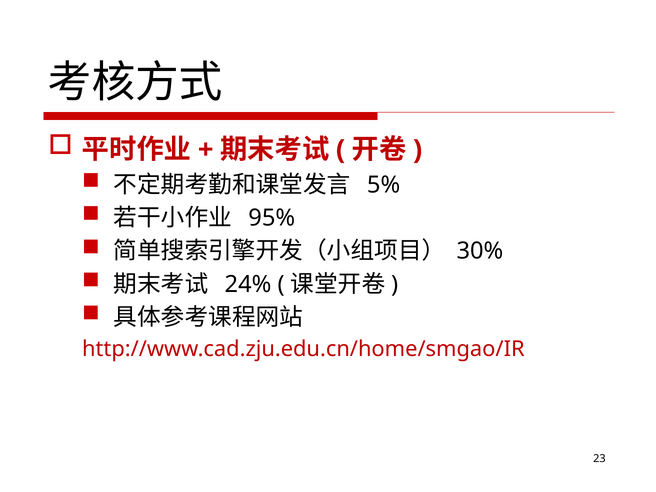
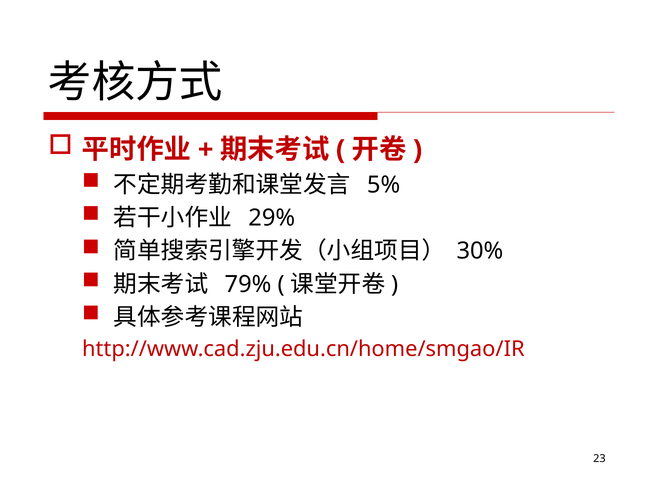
95%: 95% -> 29%
24%: 24% -> 79%
